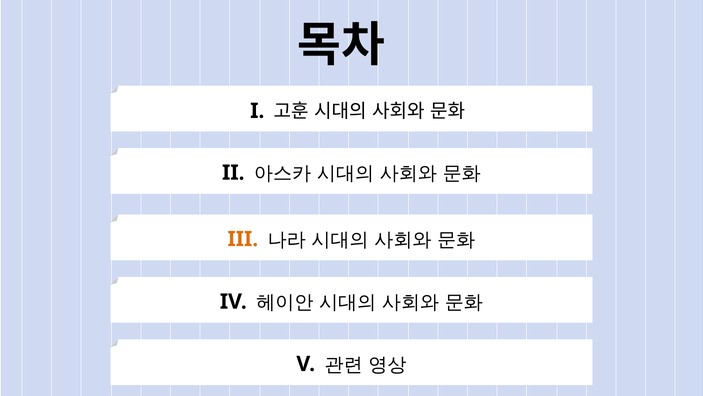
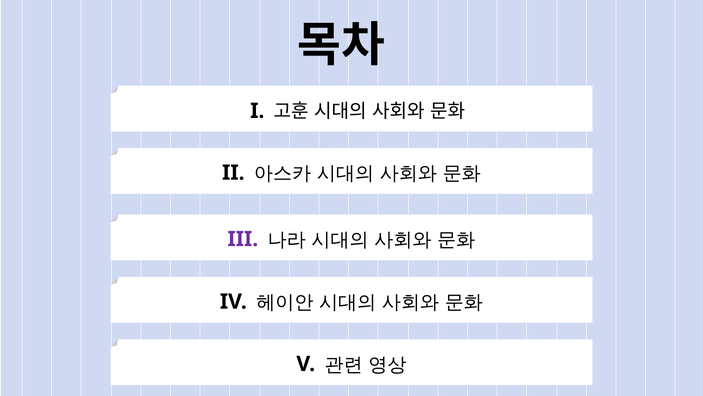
III colour: orange -> purple
